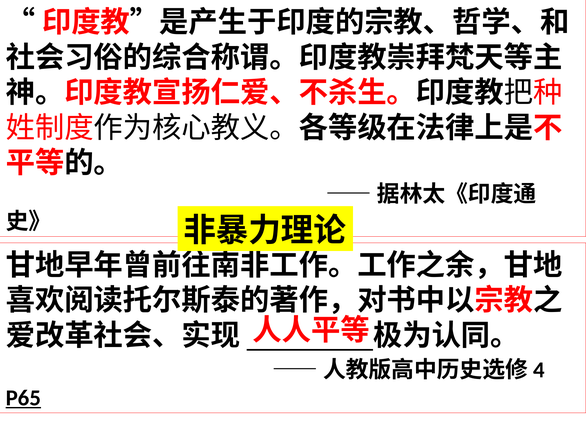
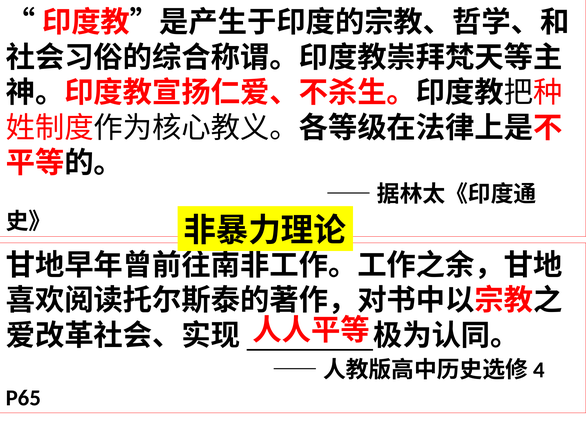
P65 underline: present -> none
